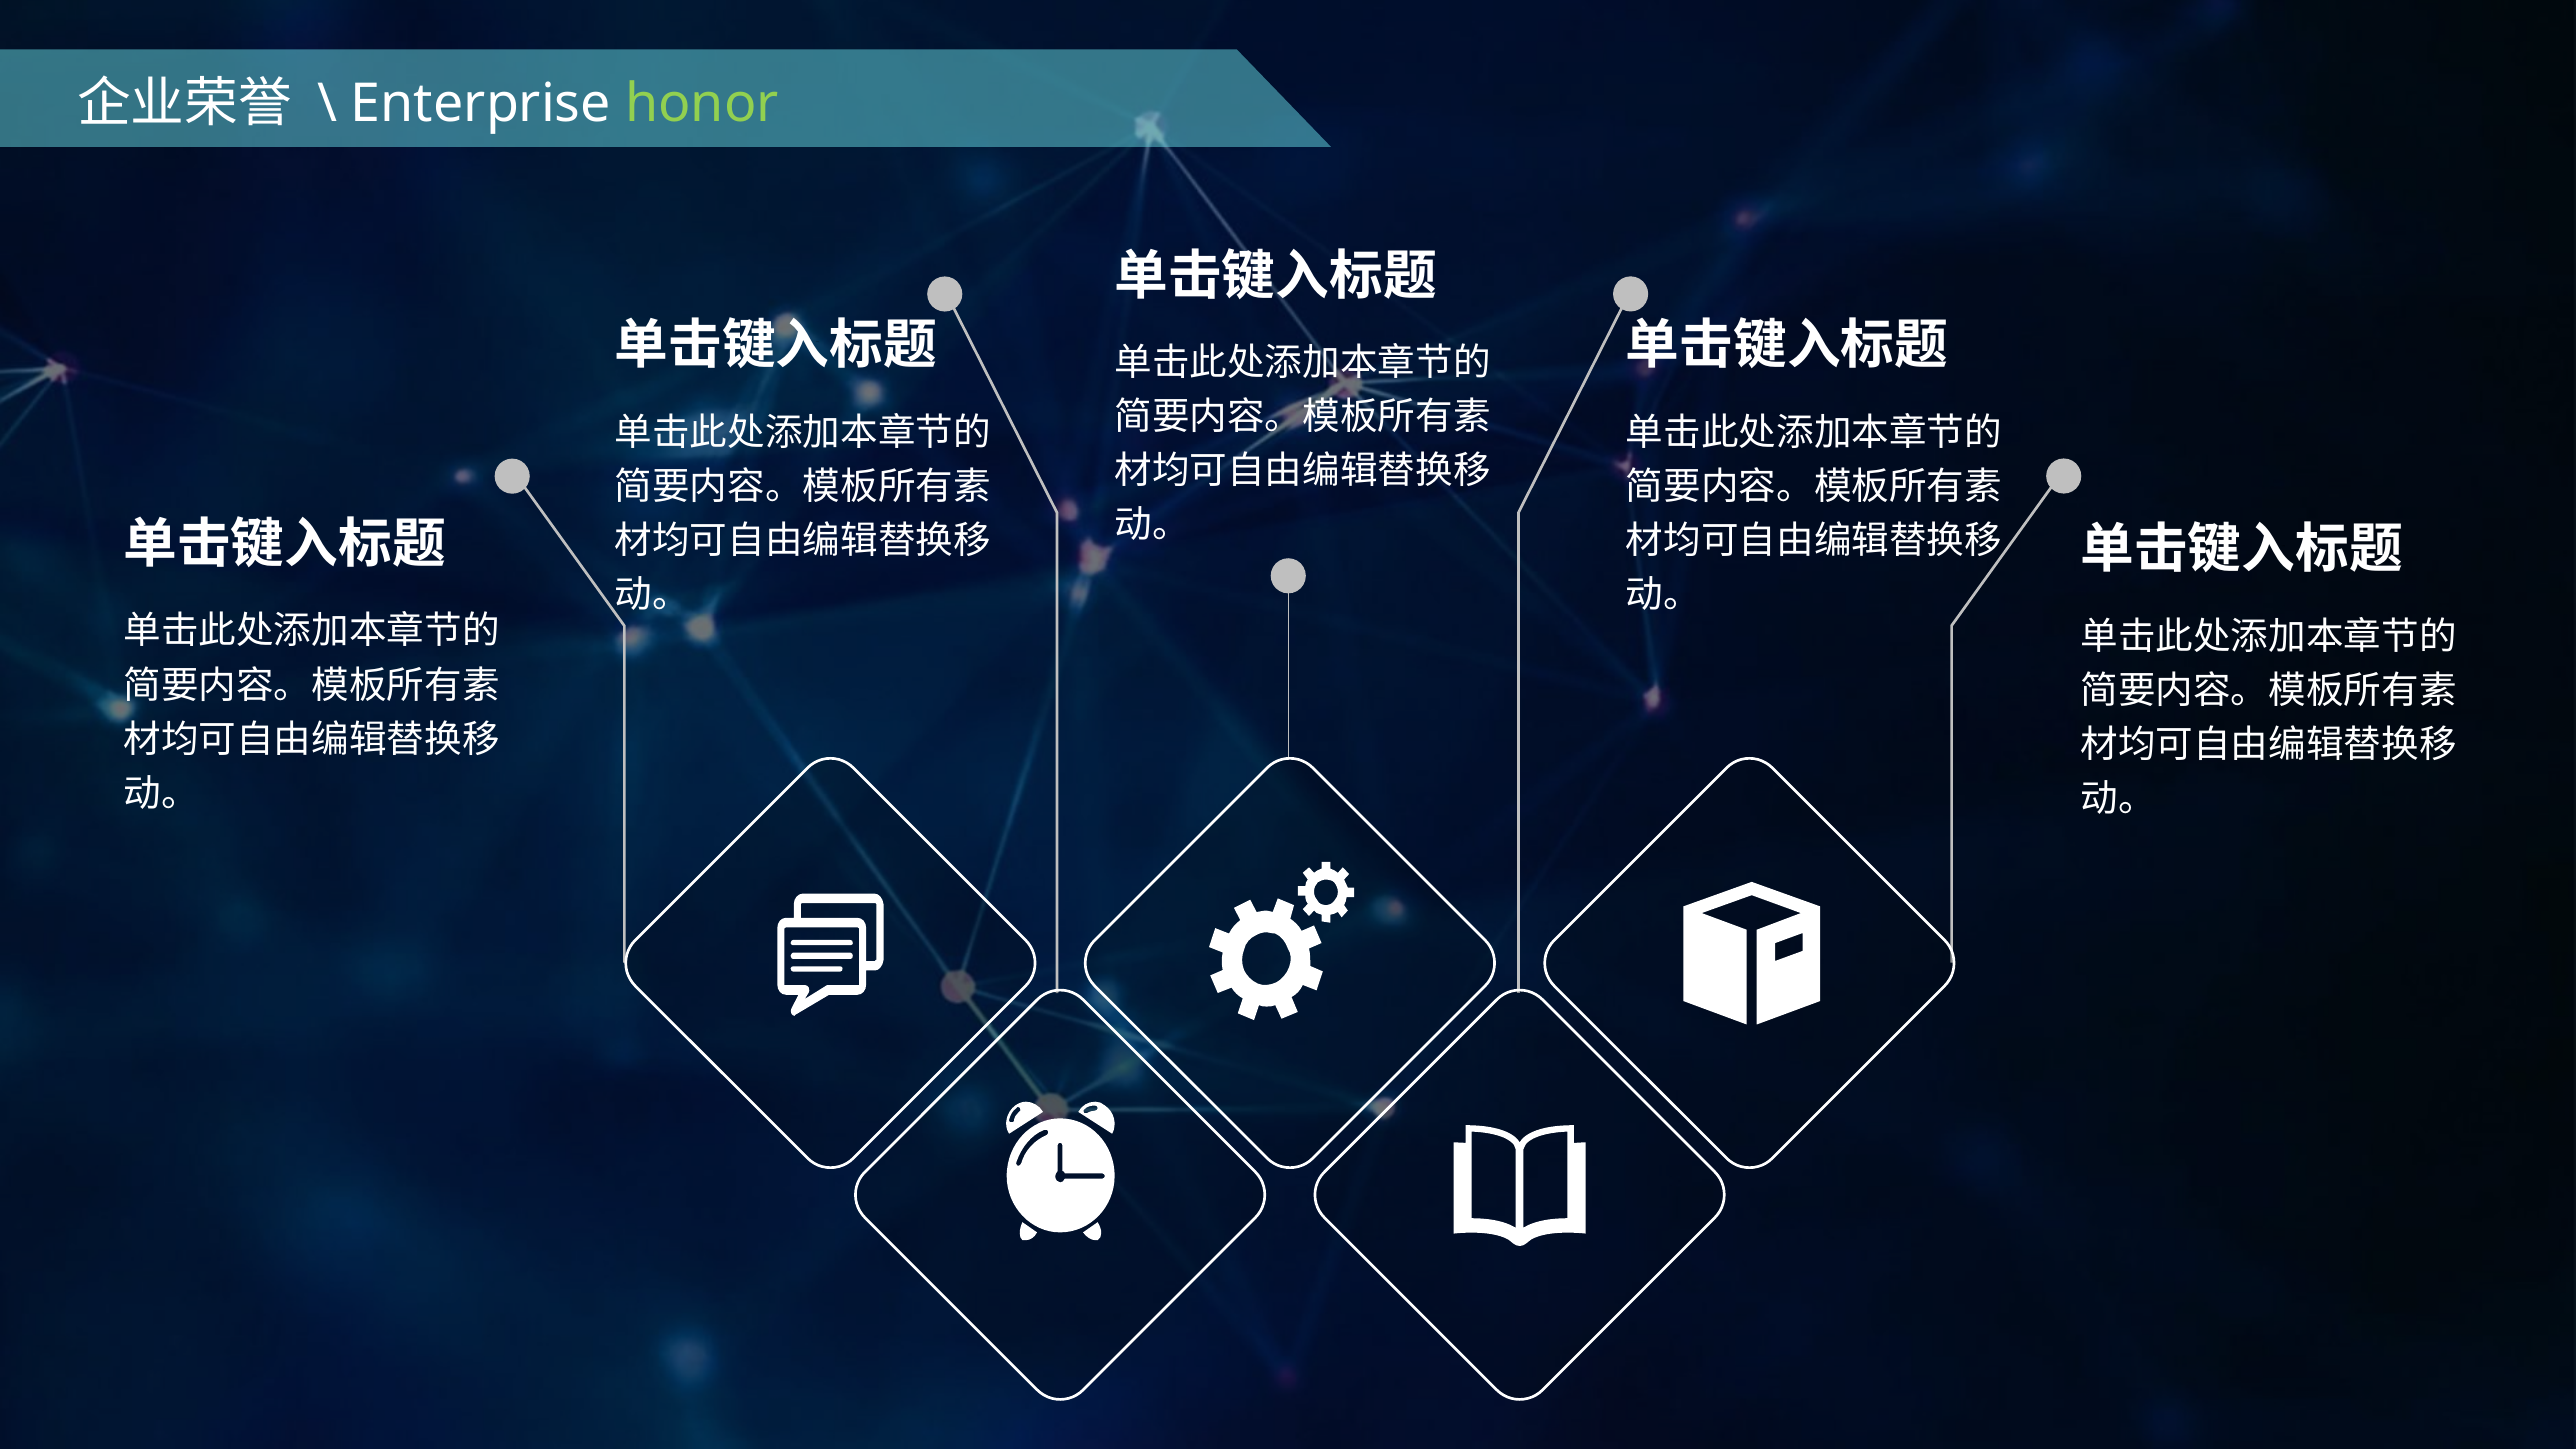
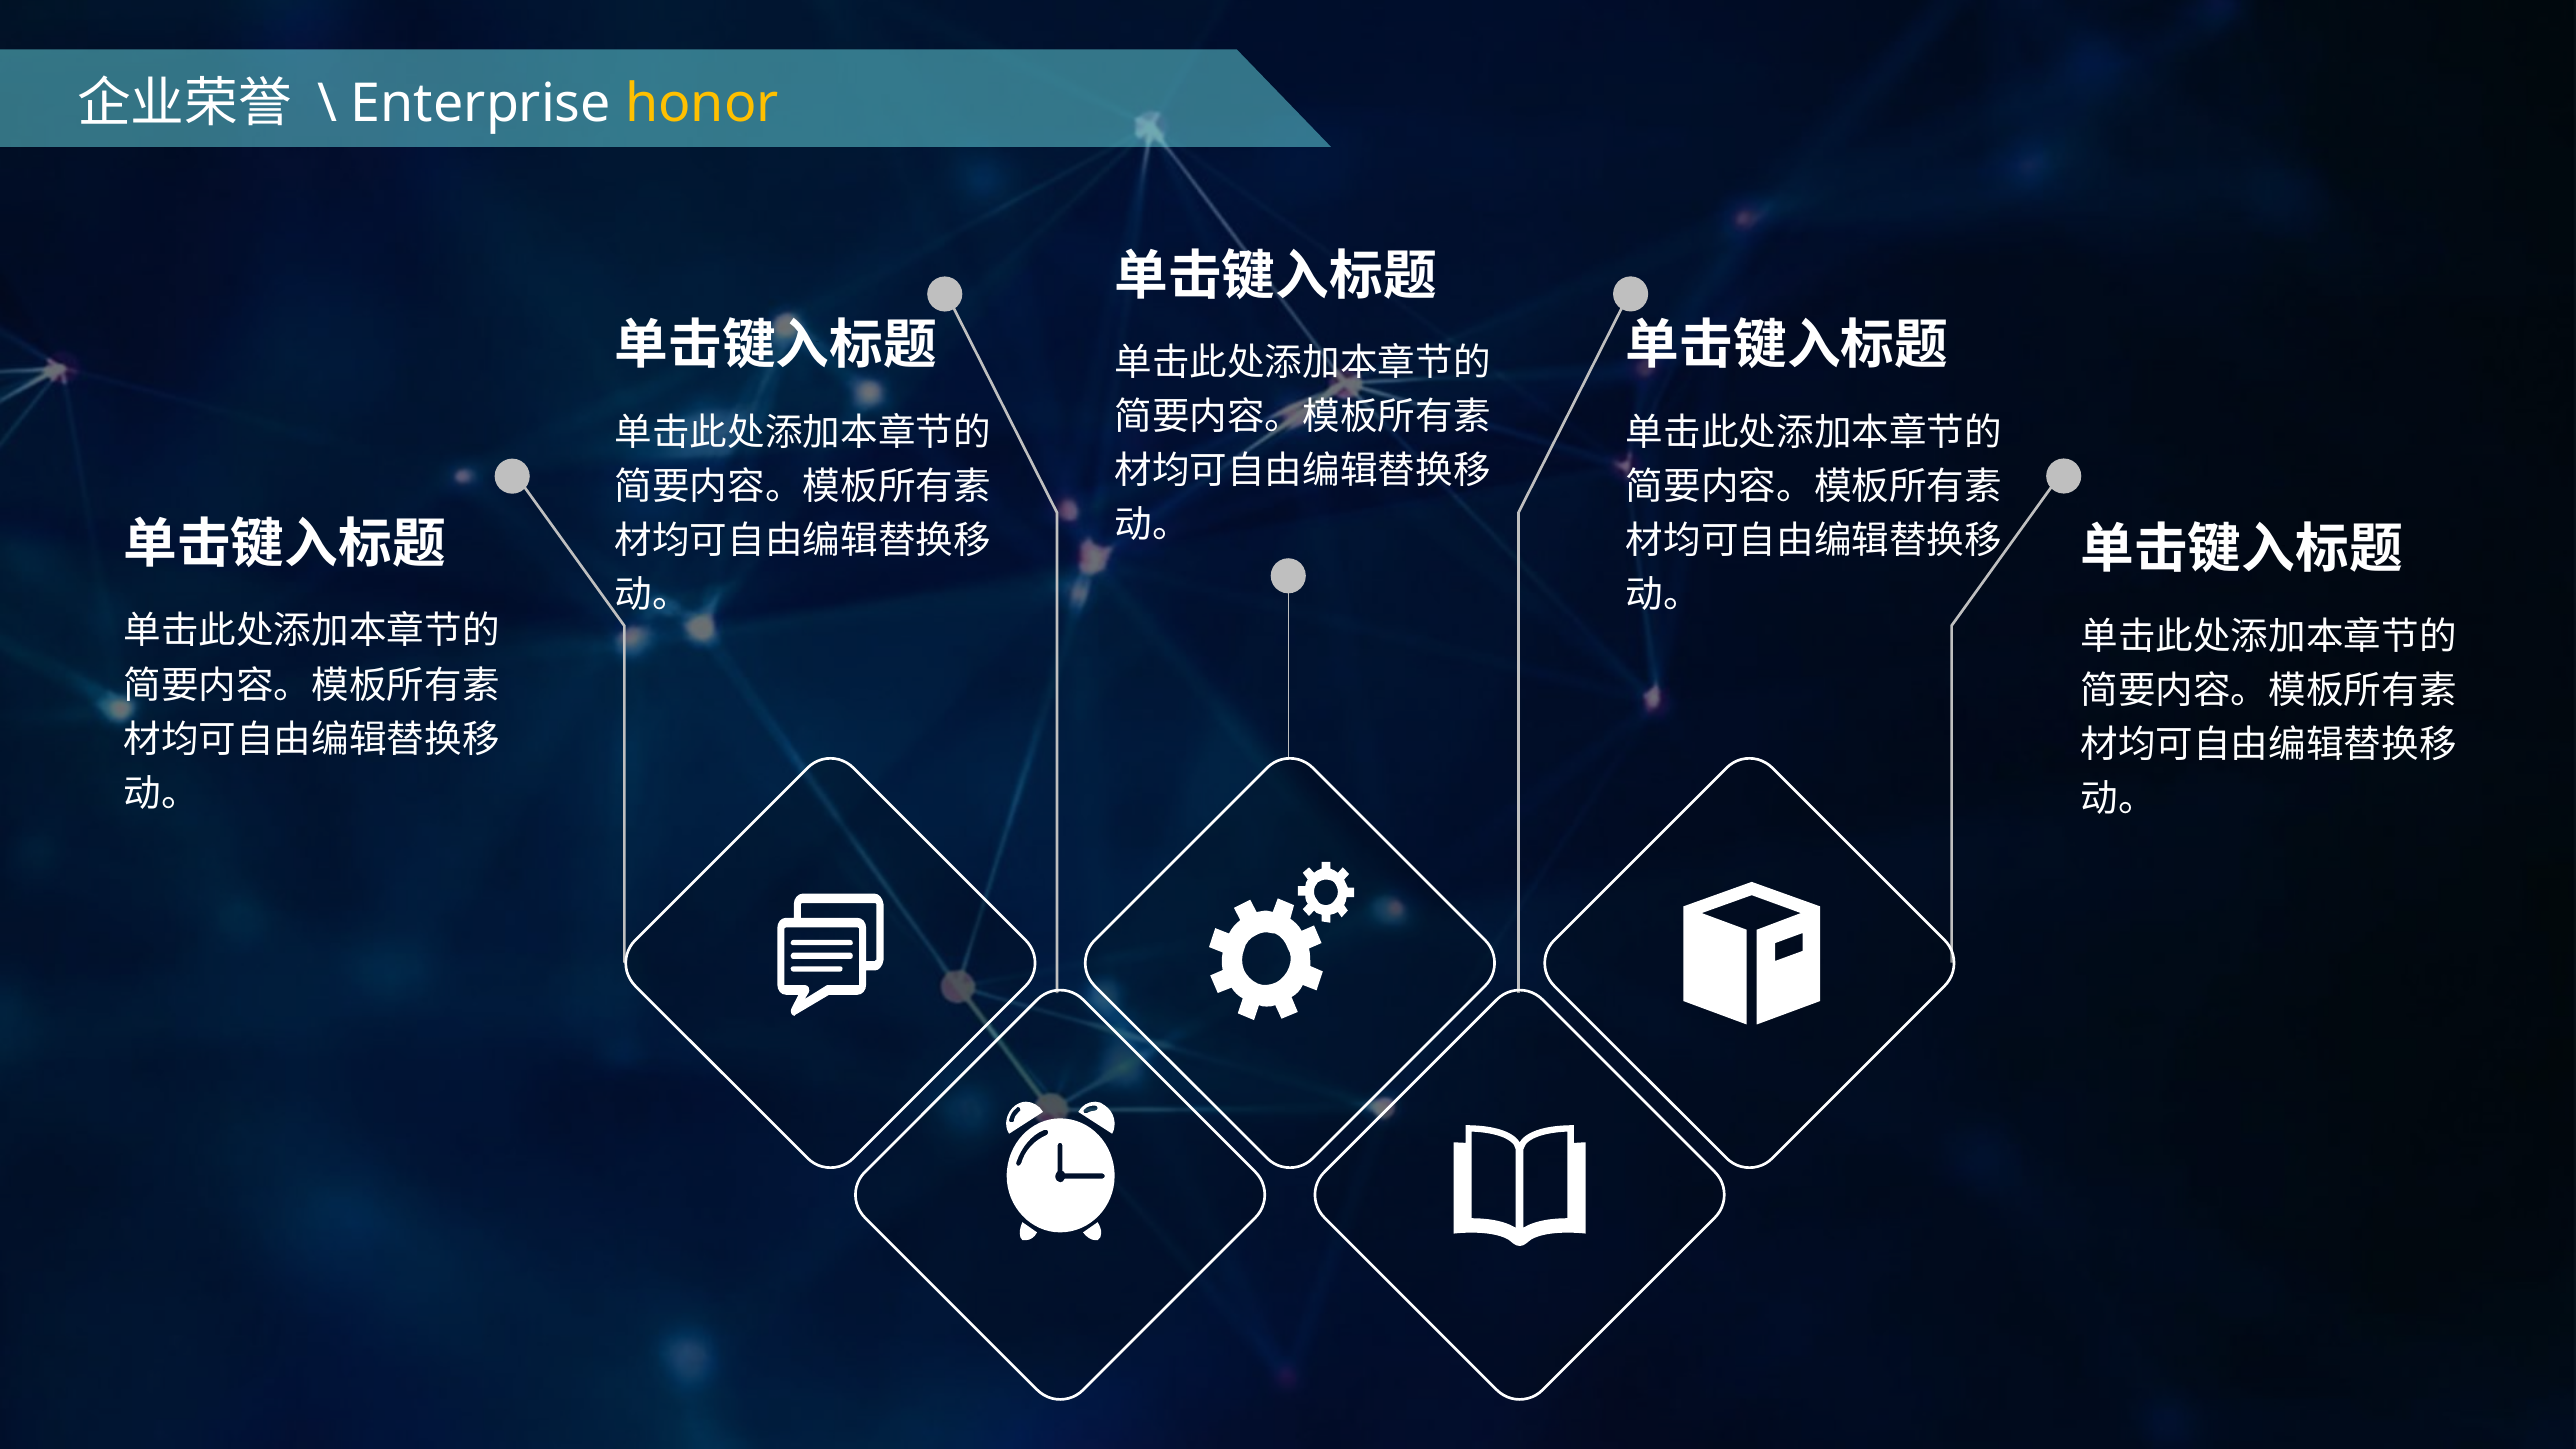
honor colour: light green -> yellow
